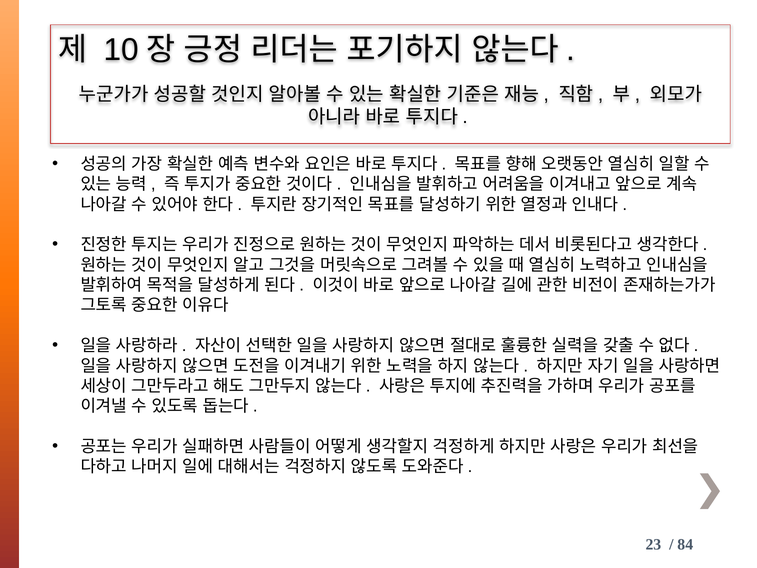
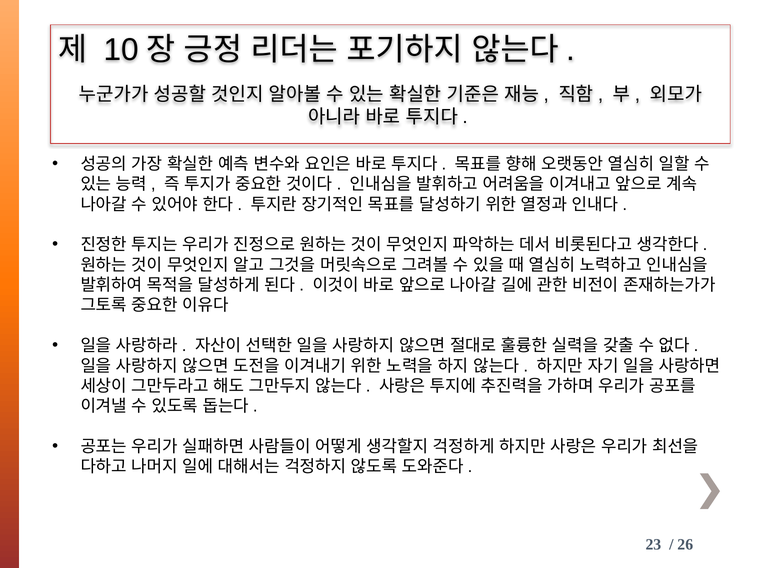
84: 84 -> 26
